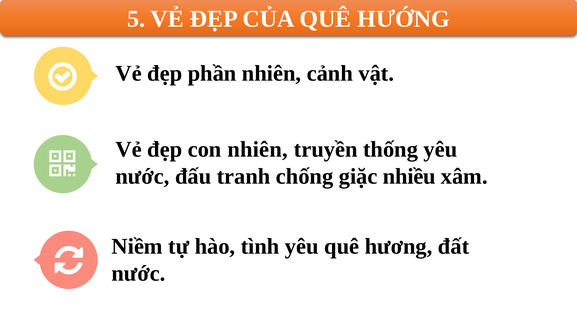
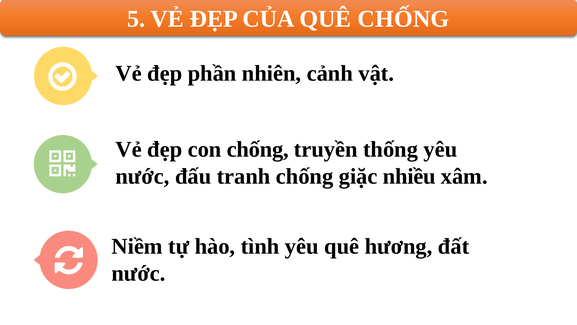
QUÊ HƯỚNG: HƯỚNG -> CHỐNG
con nhiên: nhiên -> chống
